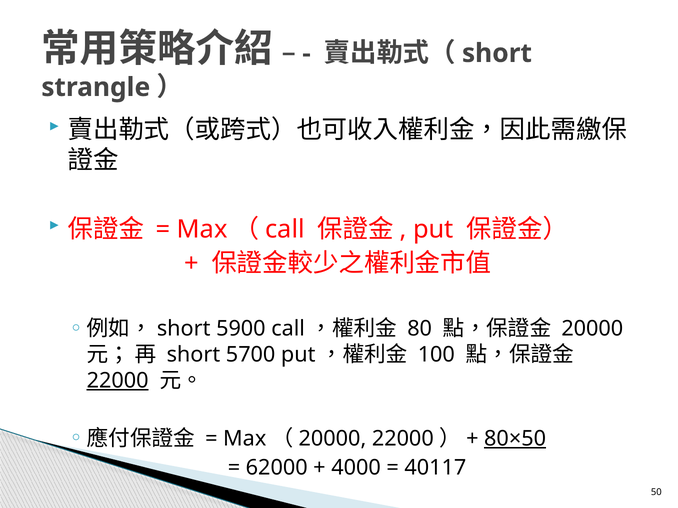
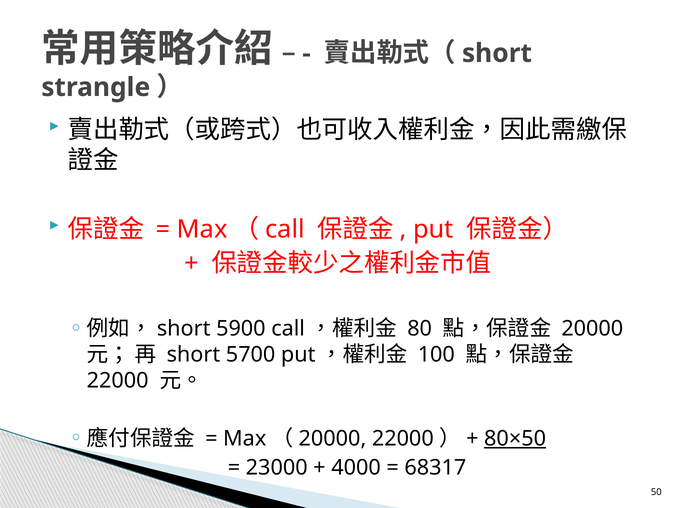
22000 at (118, 381) underline: present -> none
62000: 62000 -> 23000
40117: 40117 -> 68317
